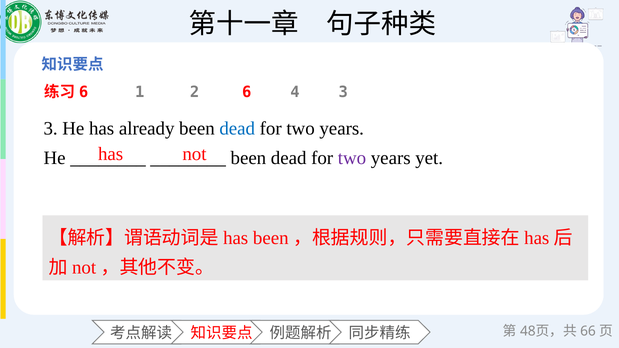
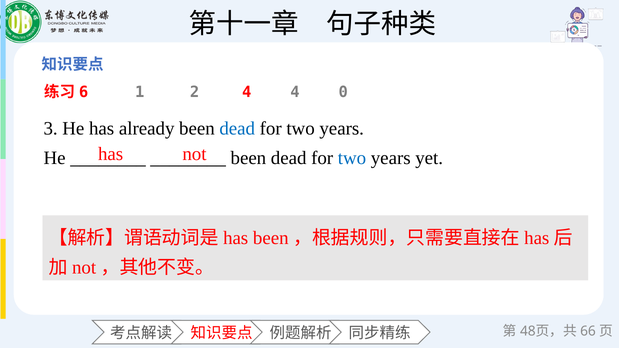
2 6: 6 -> 4
4 3: 3 -> 0
two at (352, 158) colour: purple -> blue
